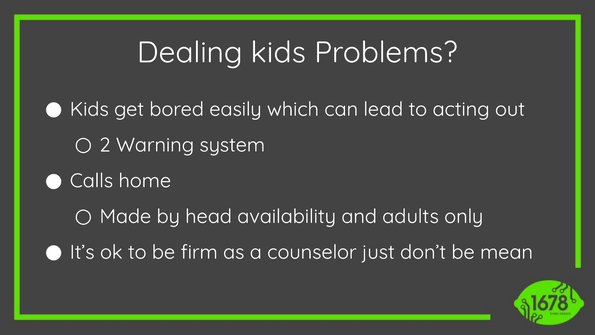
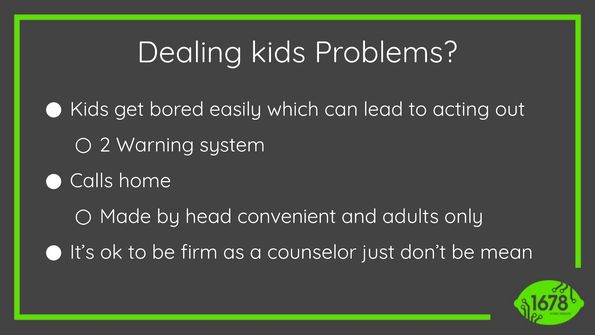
availability: availability -> convenient
